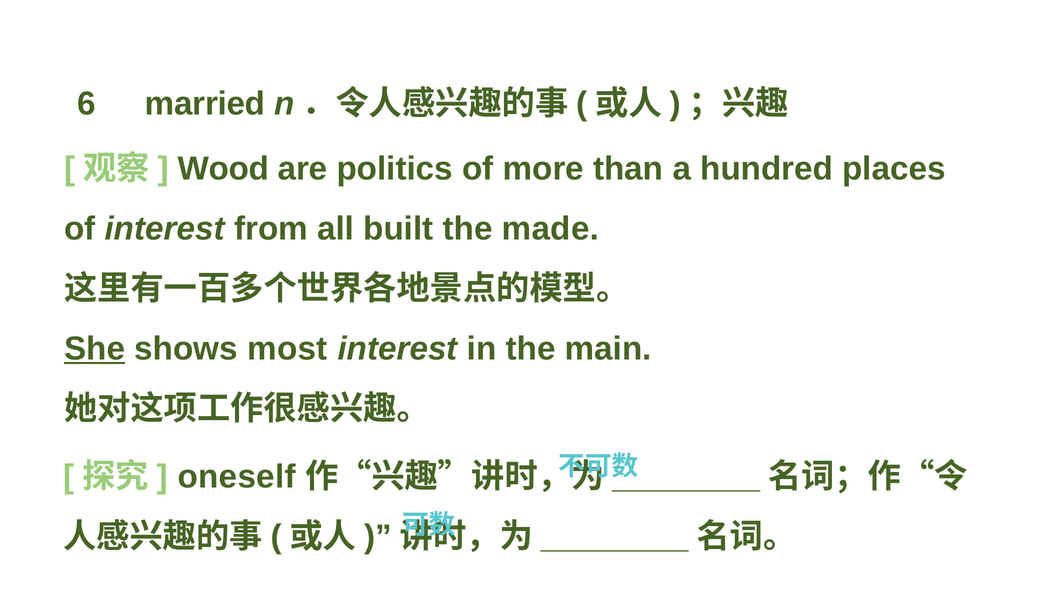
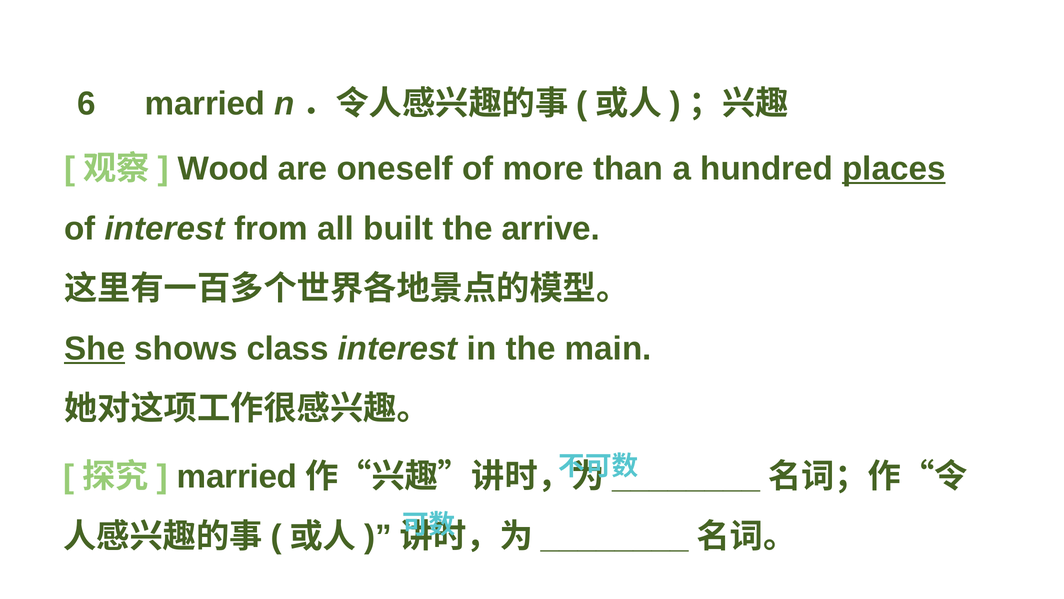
politics: politics -> oneself
places underline: none -> present
made: made -> arrive
most: most -> class
oneself at (237, 476): oneself -> married
